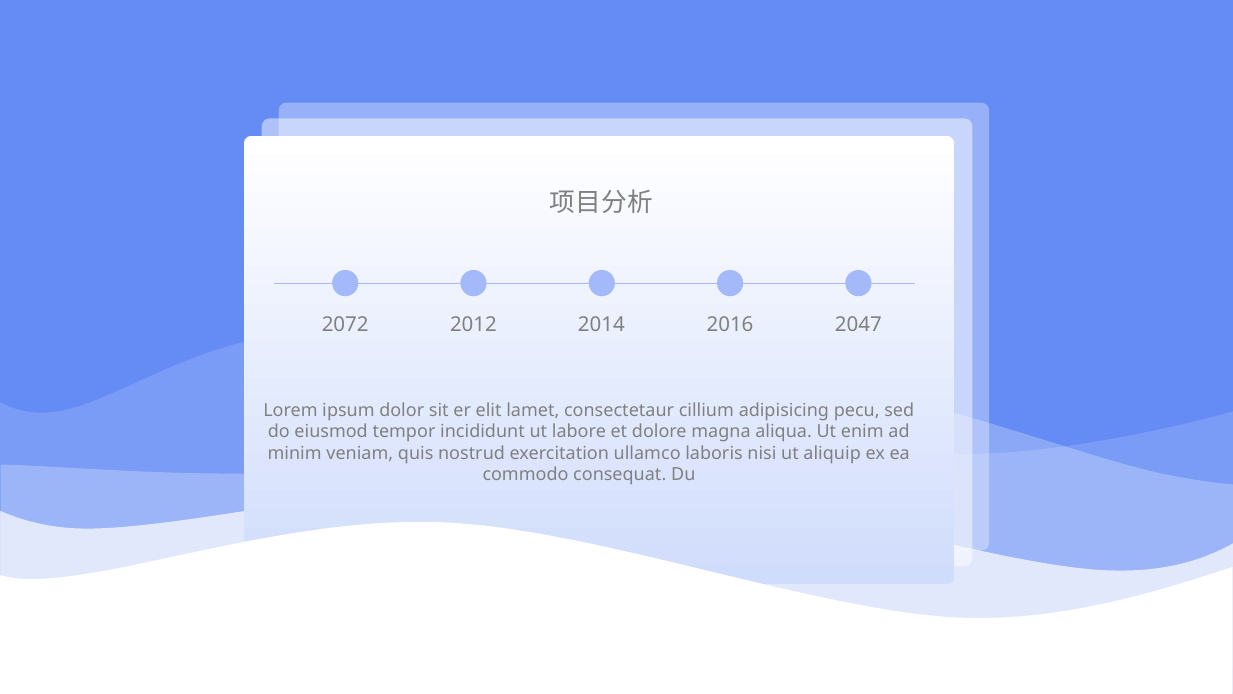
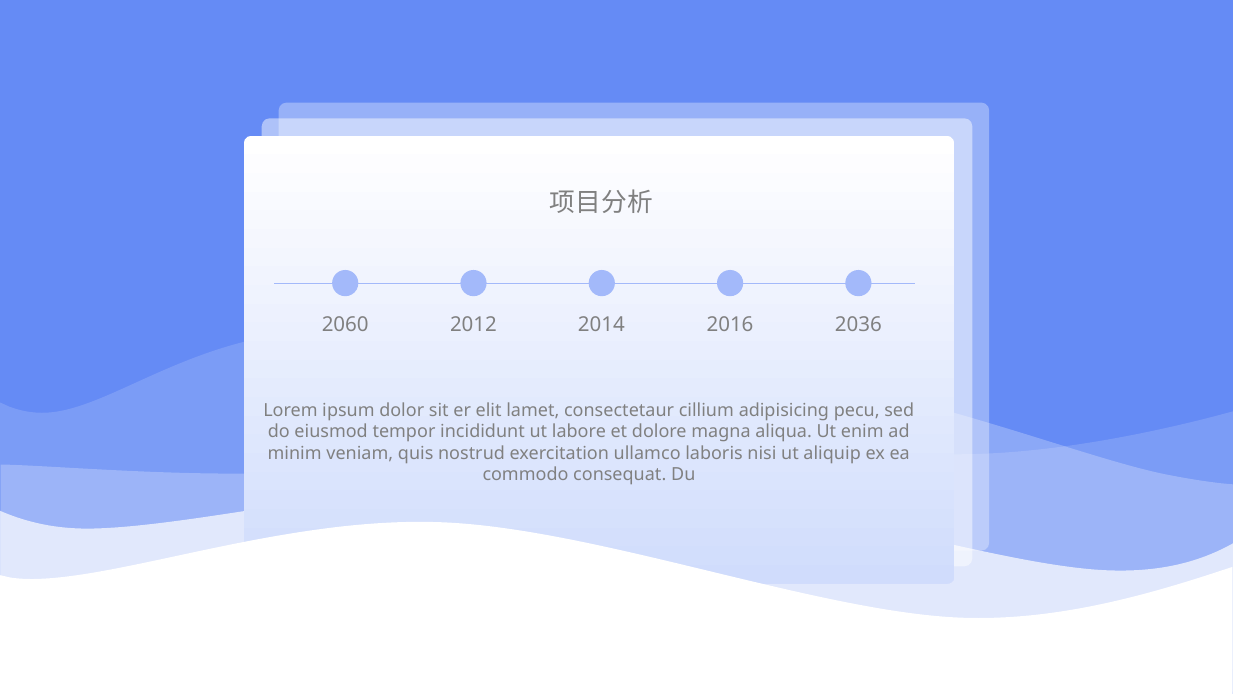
2072: 2072 -> 2060
2047: 2047 -> 2036
